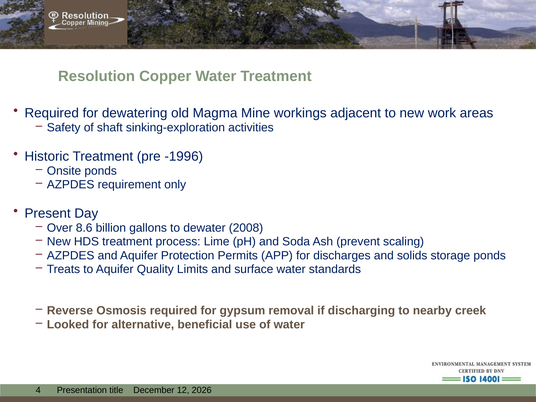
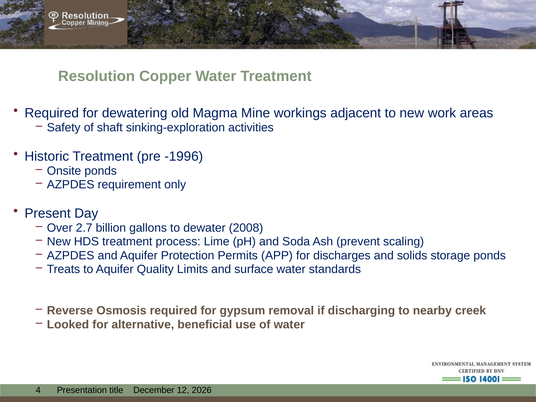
8.6: 8.6 -> 2.7
